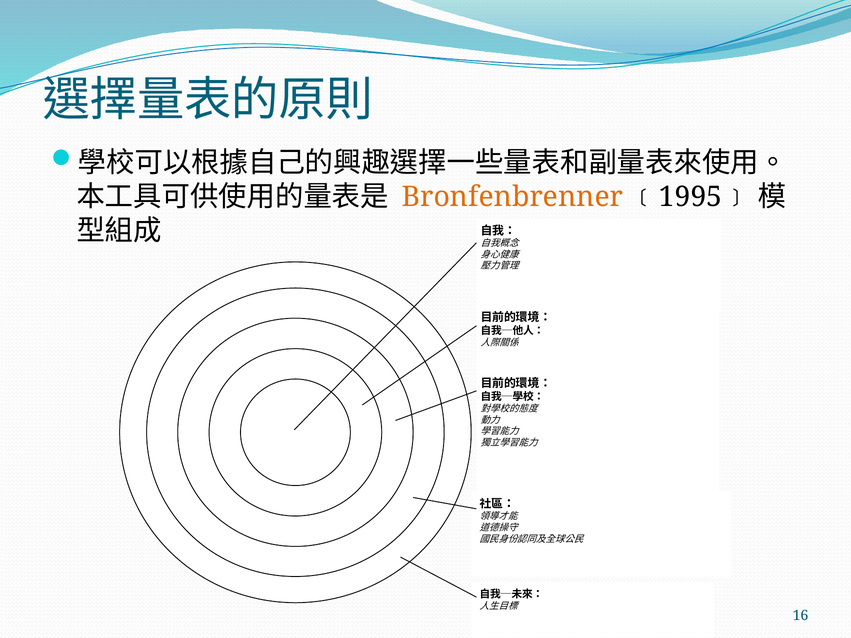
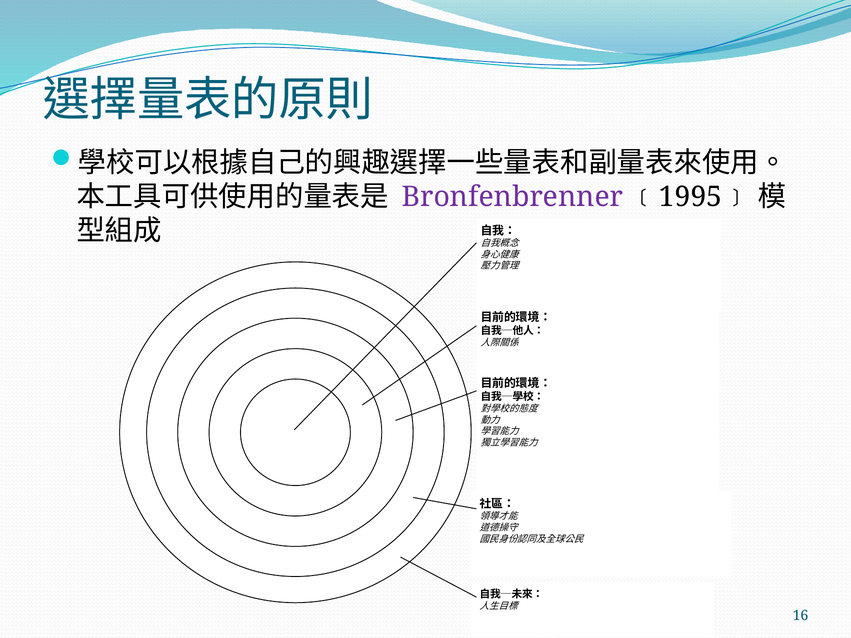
Bronfenbrenner colour: orange -> purple
